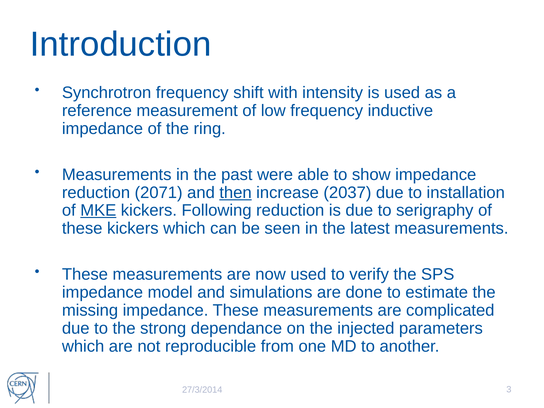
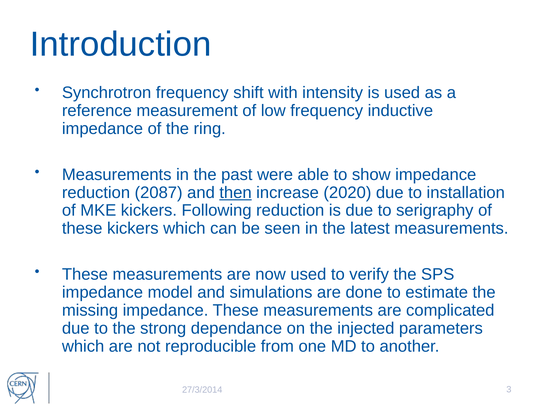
2071: 2071 -> 2087
2037: 2037 -> 2020
MKE underline: present -> none
